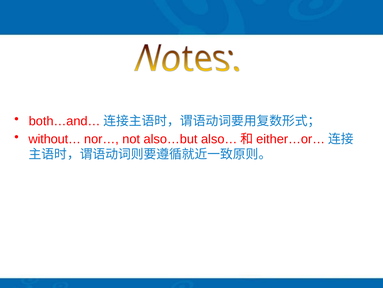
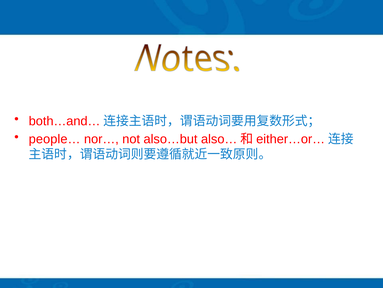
without…: without… -> people…
